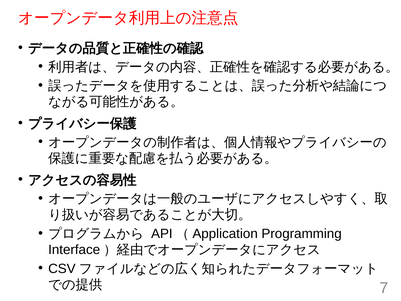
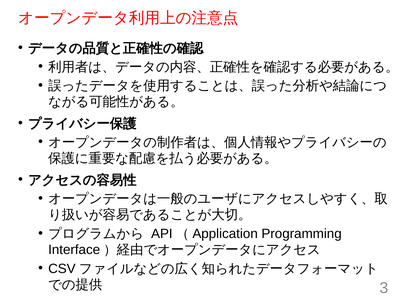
7: 7 -> 3
